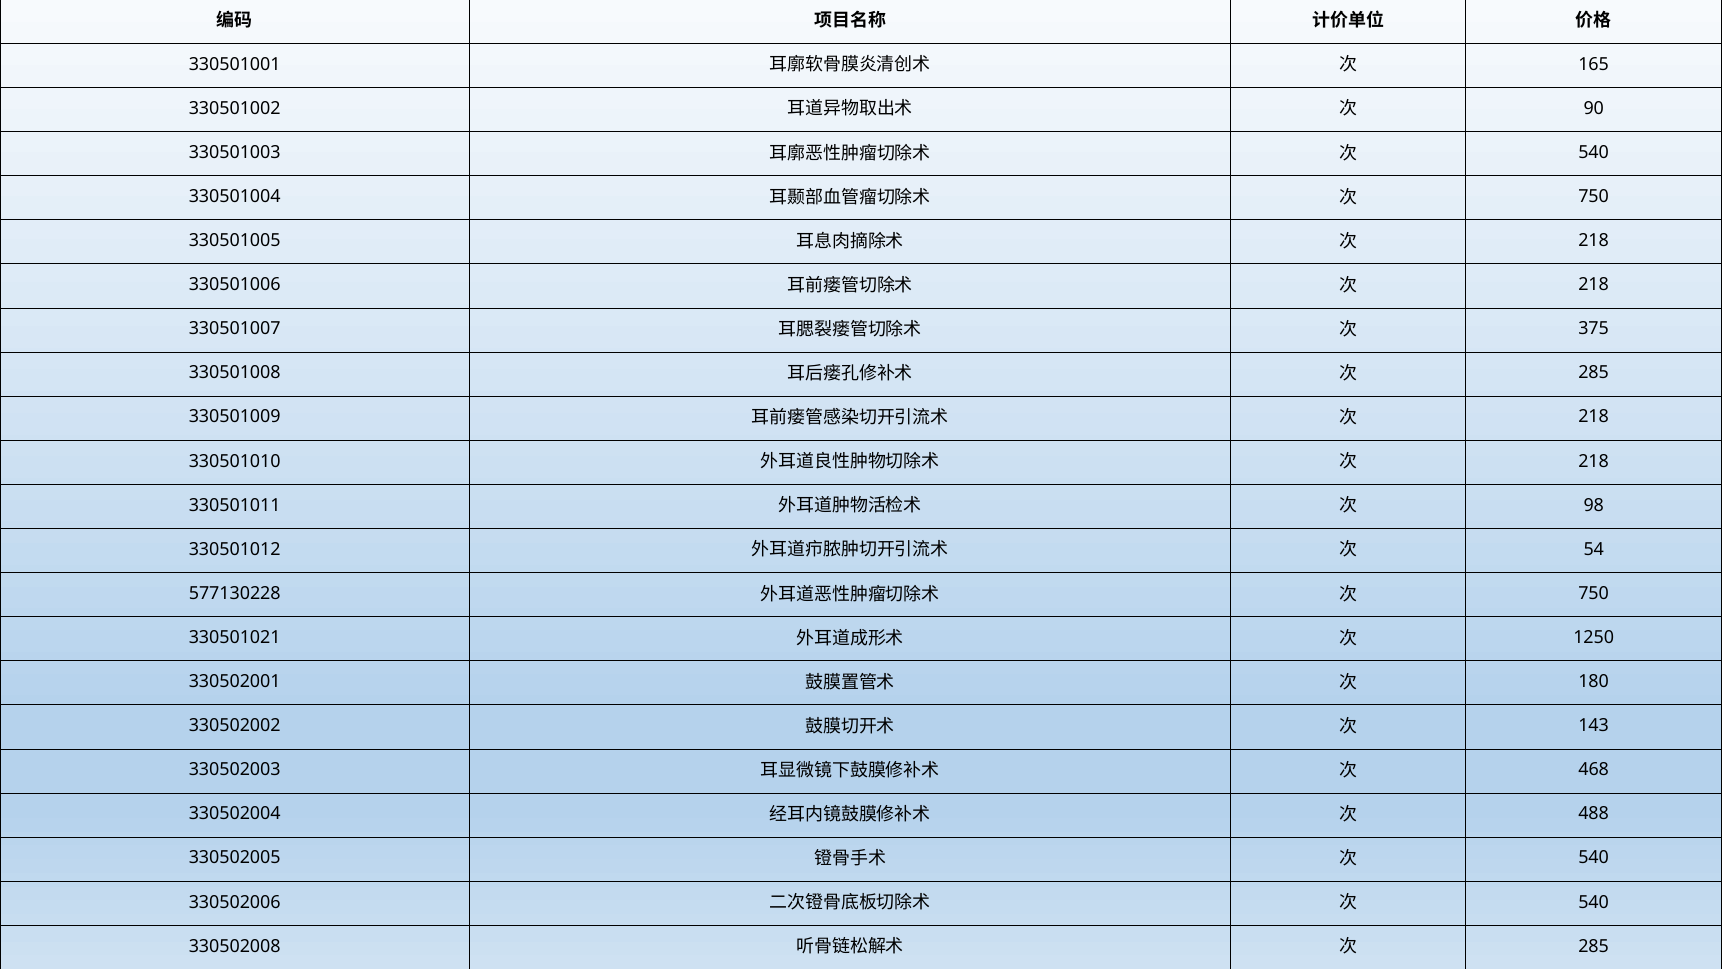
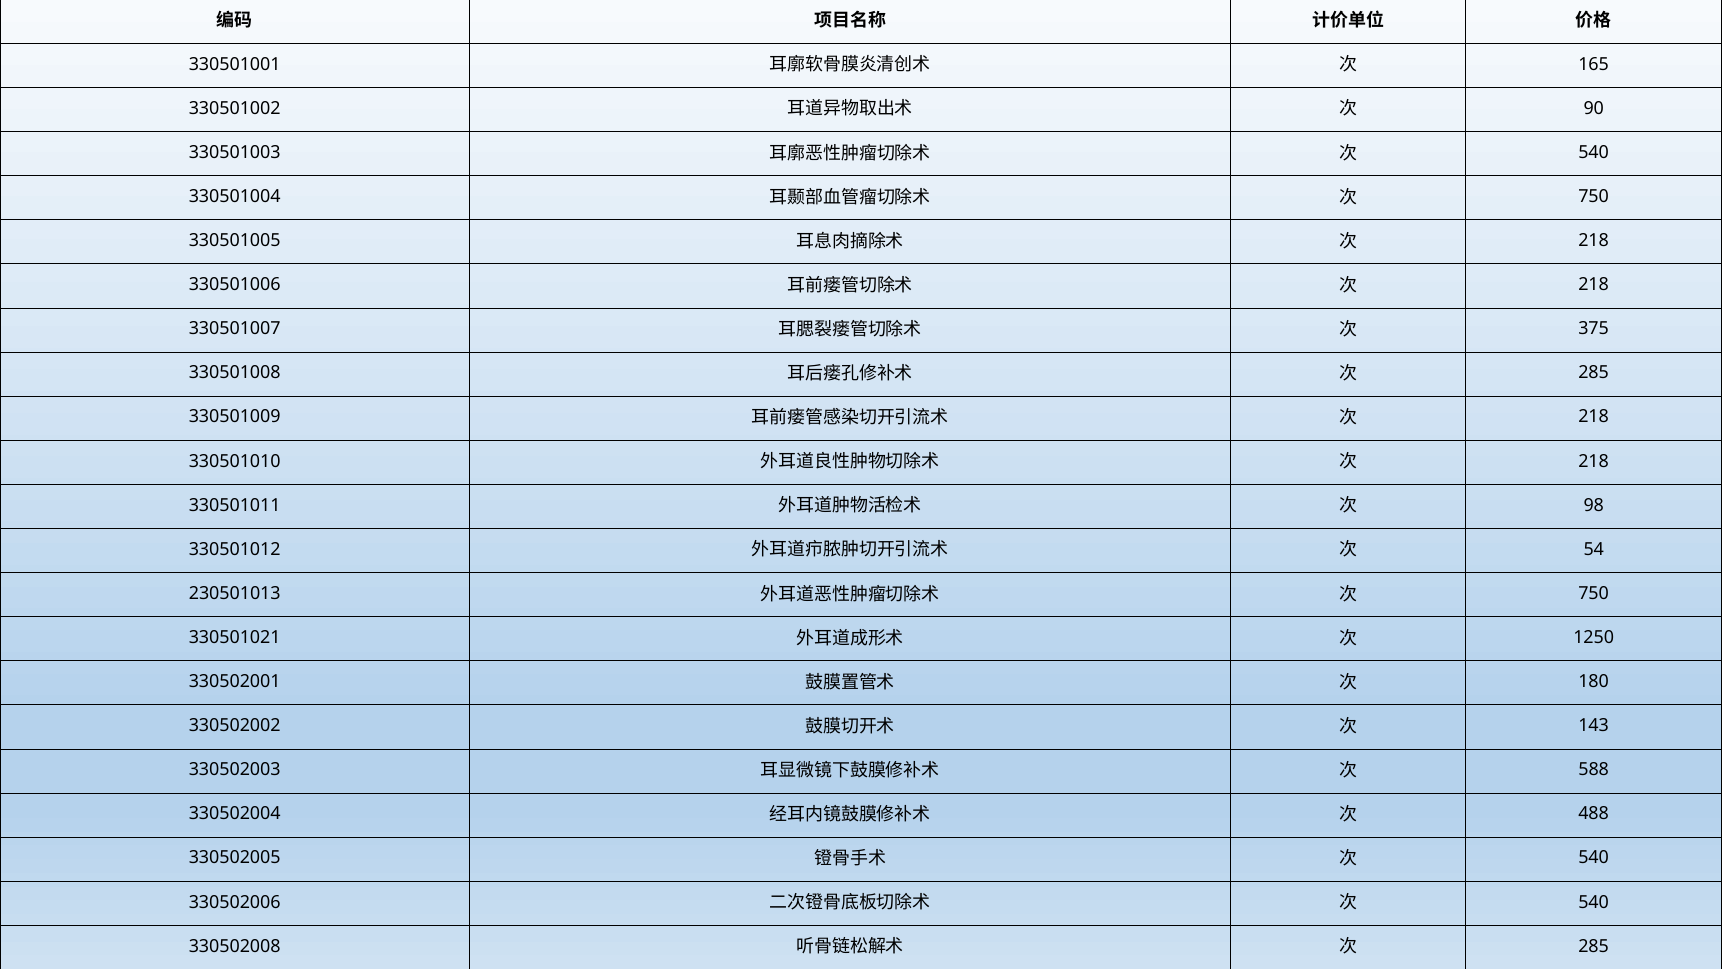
577130228: 577130228 -> 230501013
468: 468 -> 588
